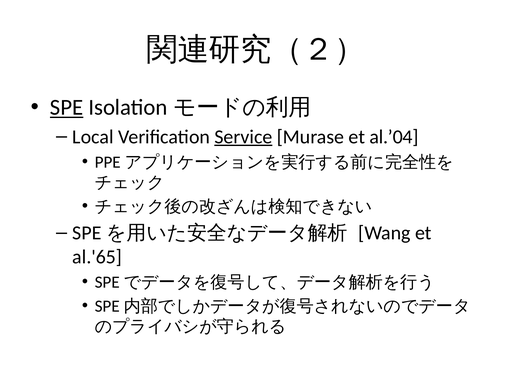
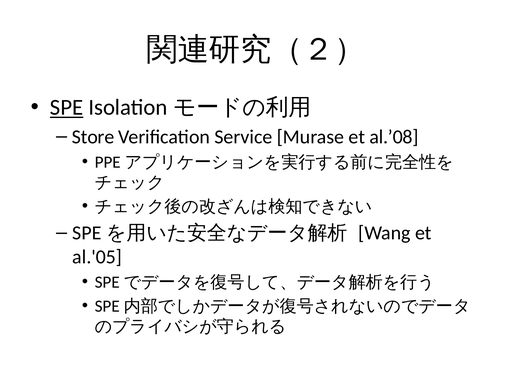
Local: Local -> Store
Service underline: present -> none
al.’04: al.’04 -> al.’08
al.'65: al.'65 -> al.'05
